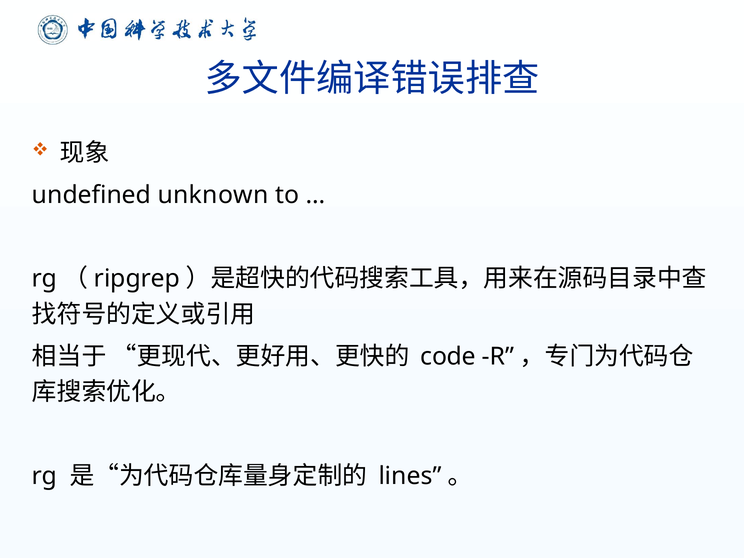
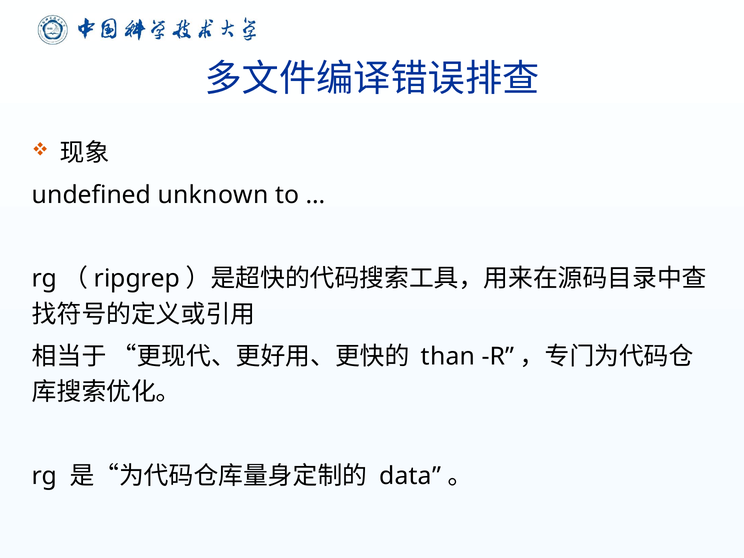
code: code -> than
lines: lines -> data
